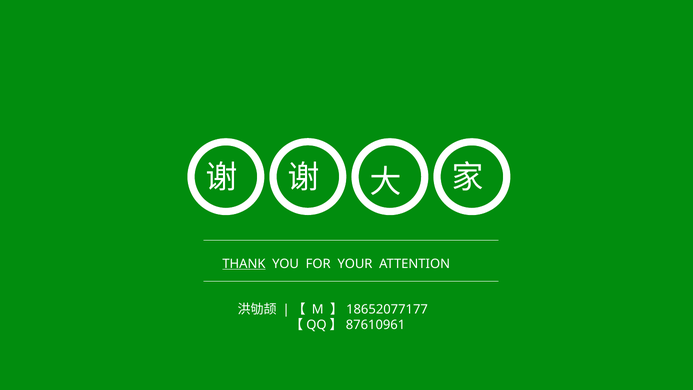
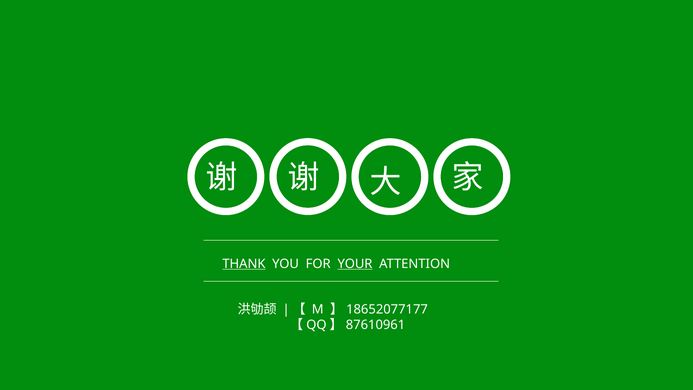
YOUR underline: none -> present
